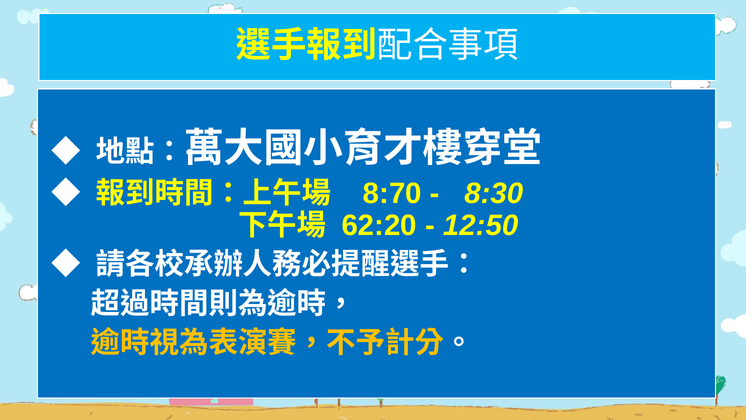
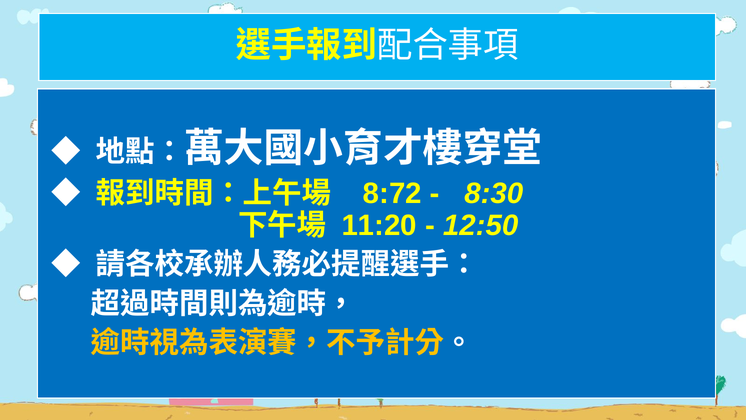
8:70: 8:70 -> 8:72
62:20: 62:20 -> 11:20
